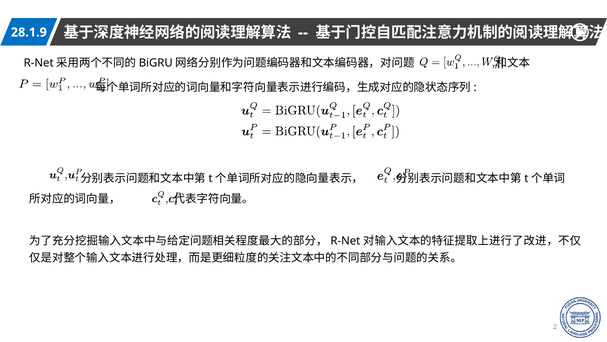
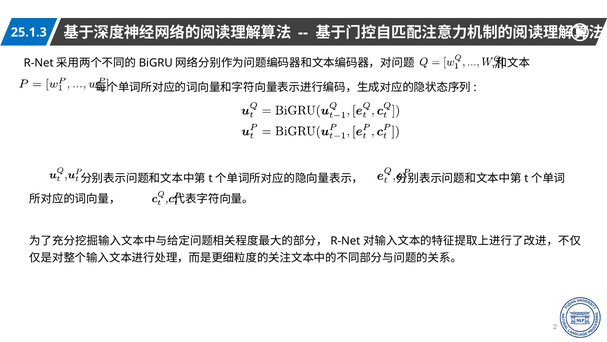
28.1.9: 28.1.9 -> 25.1.3
